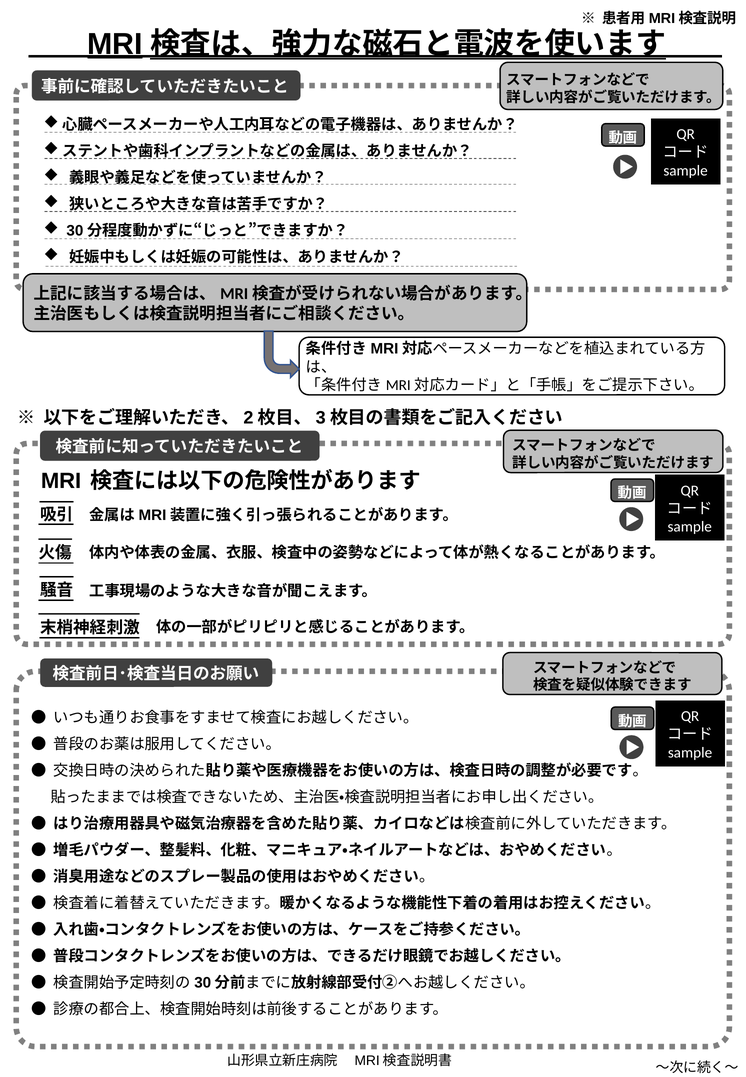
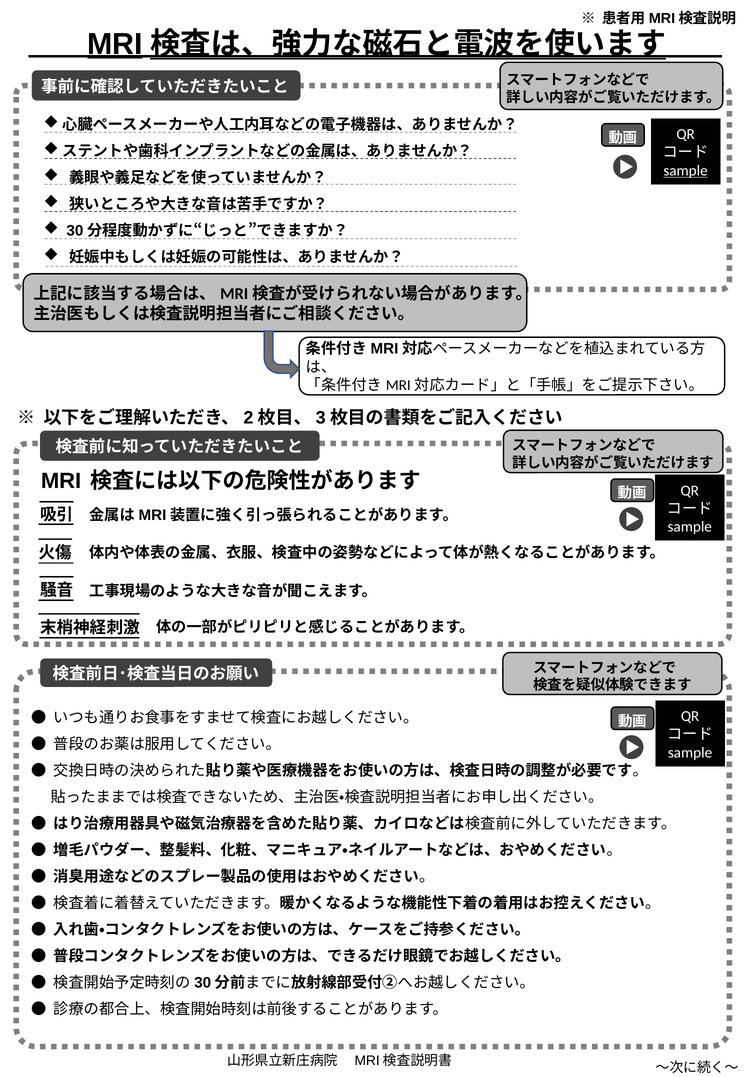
sample at (686, 171) underline: none -> present
